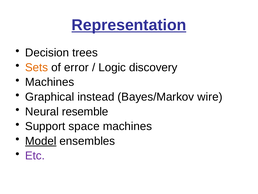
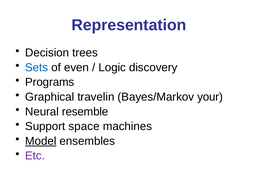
Representation underline: present -> none
Sets colour: orange -> blue
error: error -> even
Machines at (50, 82): Machines -> Programs
instead: instead -> travelin
wire: wire -> your
